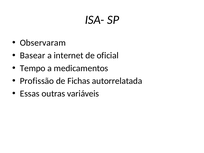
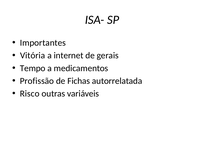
Observaram: Observaram -> Importantes
Basear: Basear -> Vitória
oficial: oficial -> gerais
Essas: Essas -> Risco
